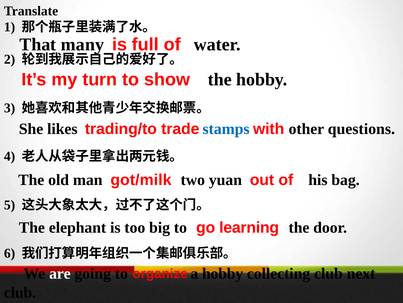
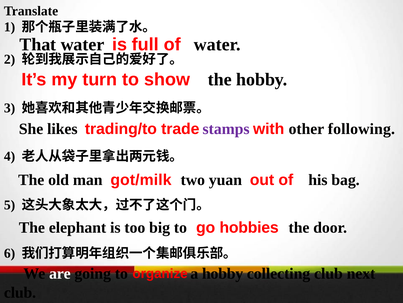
That many: many -> water
stamps colour: blue -> purple
questions: questions -> following
learning: learning -> hobbies
